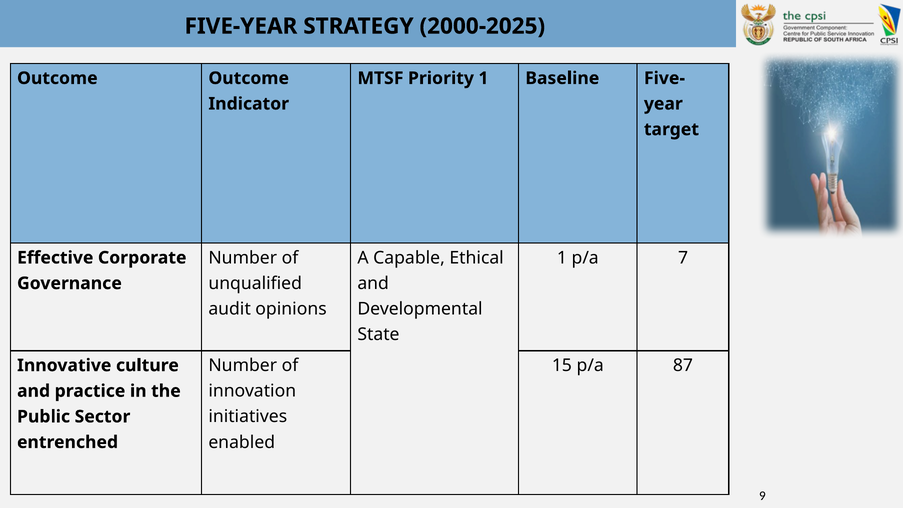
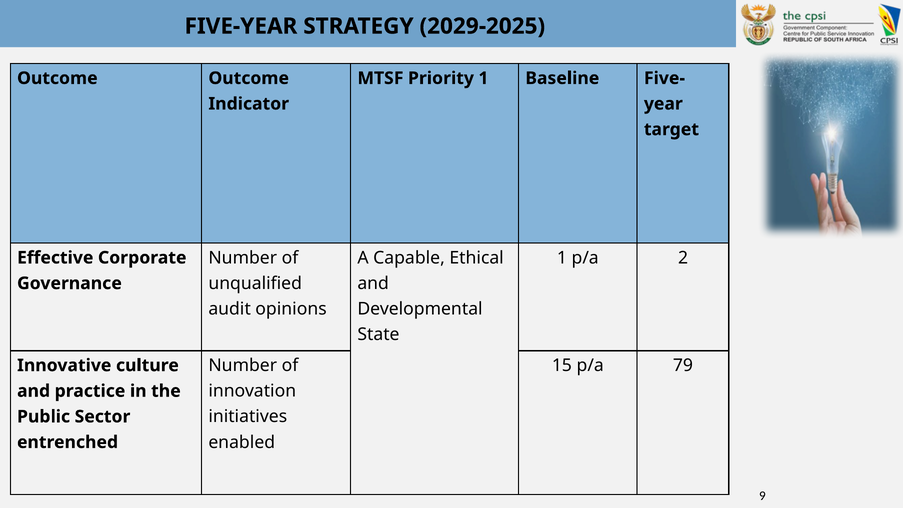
2000-2025: 2000-2025 -> 2029-2025
7: 7 -> 2
87: 87 -> 79
